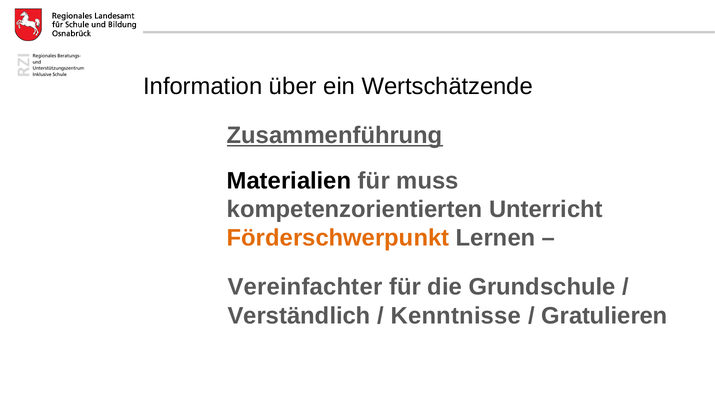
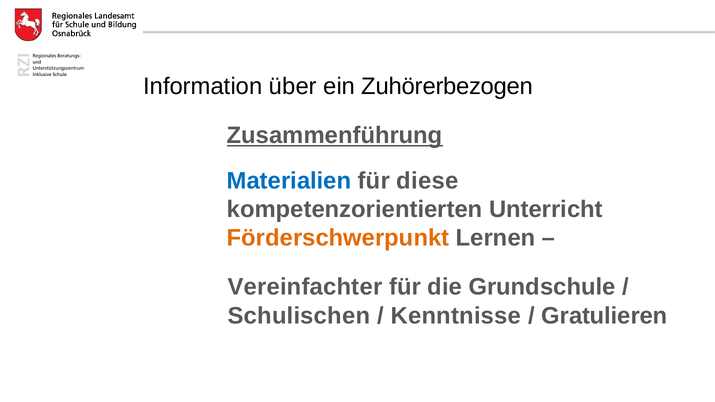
Wertschätzende: Wertschätzende -> Zuhörerbezogen
Materialien at (289, 181) colour: black -> blue
muss: muss -> diese
Verständlich: Verständlich -> Schulischen
